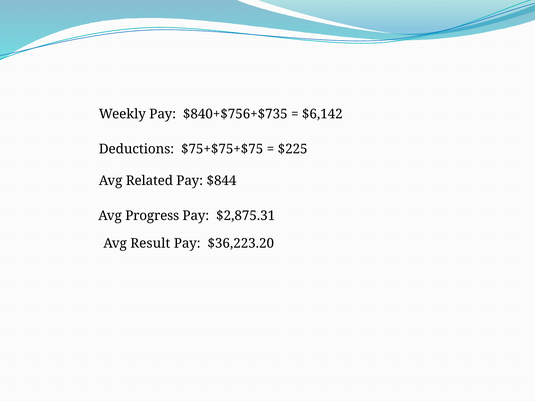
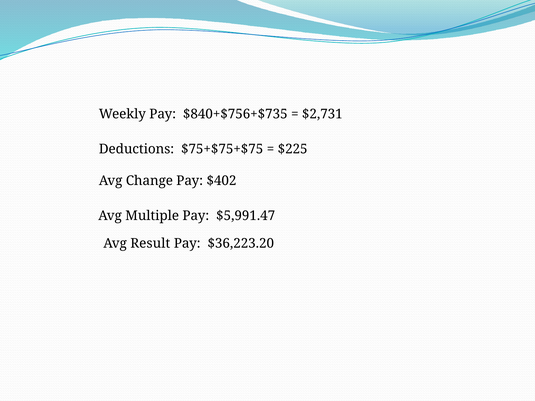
$6,142: $6,142 -> $2,731
Related: Related -> Change
$844: $844 -> $402
Progress: Progress -> Multiple
$2,875.31: $2,875.31 -> $5,991.47
